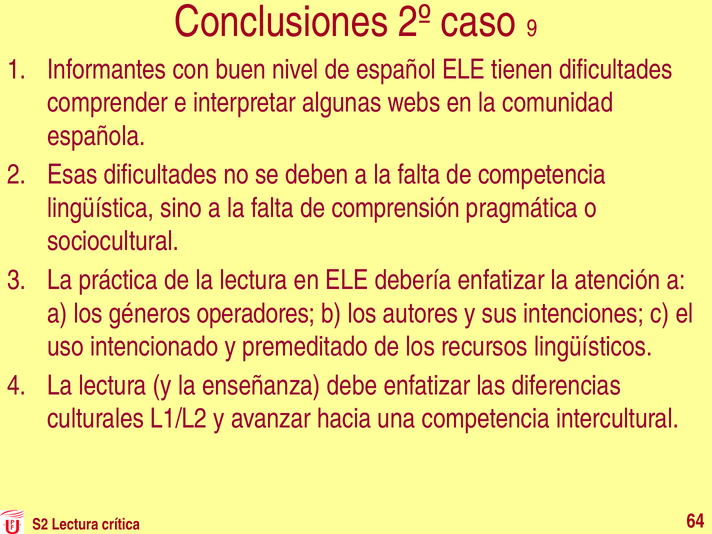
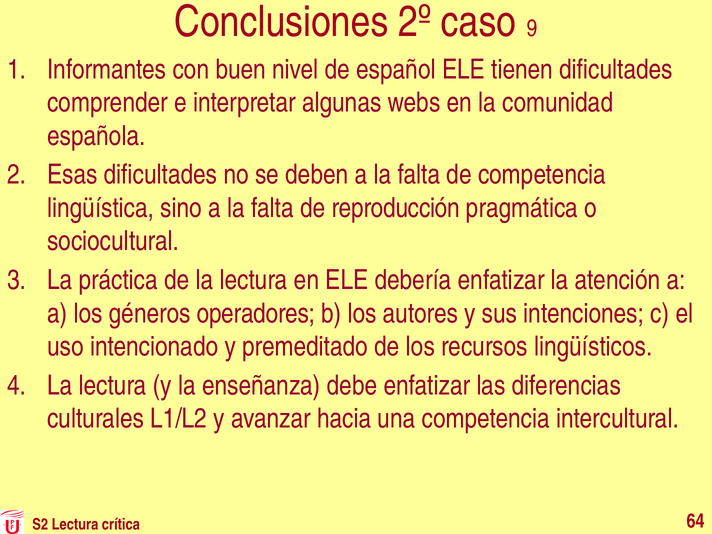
comprensión: comprensión -> reproducción
